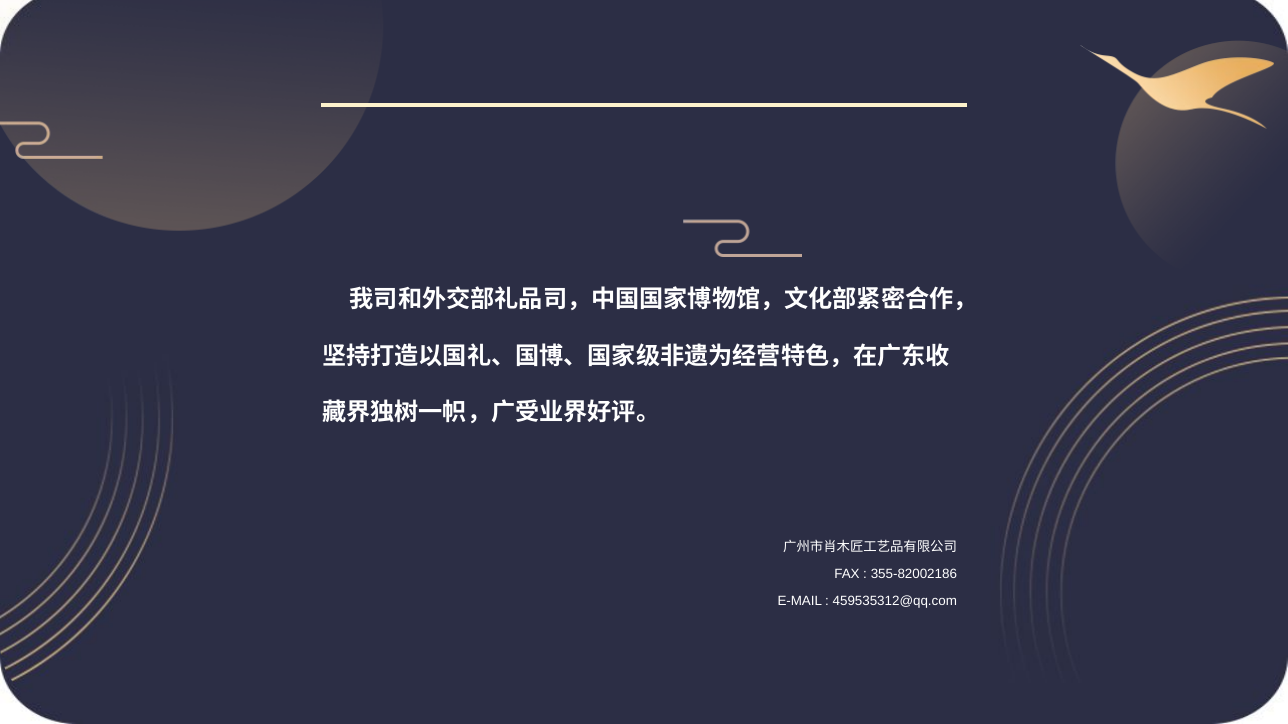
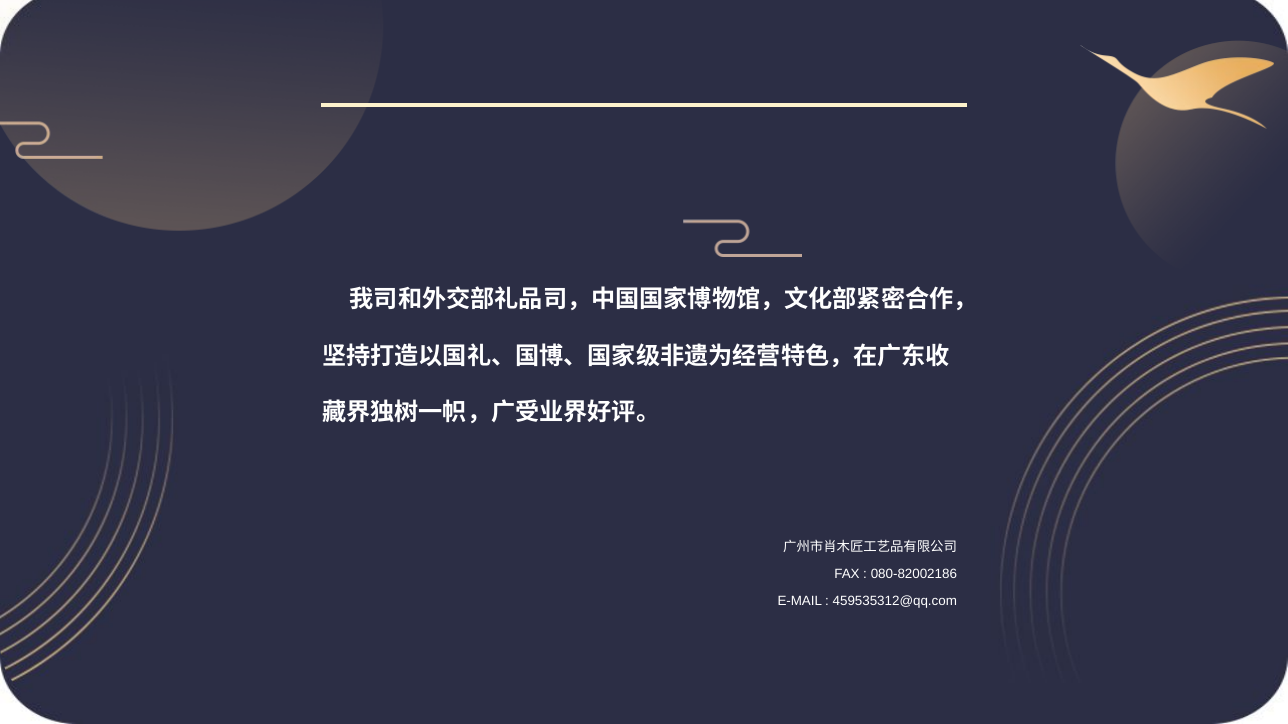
355-82002186: 355-82002186 -> 080-82002186
